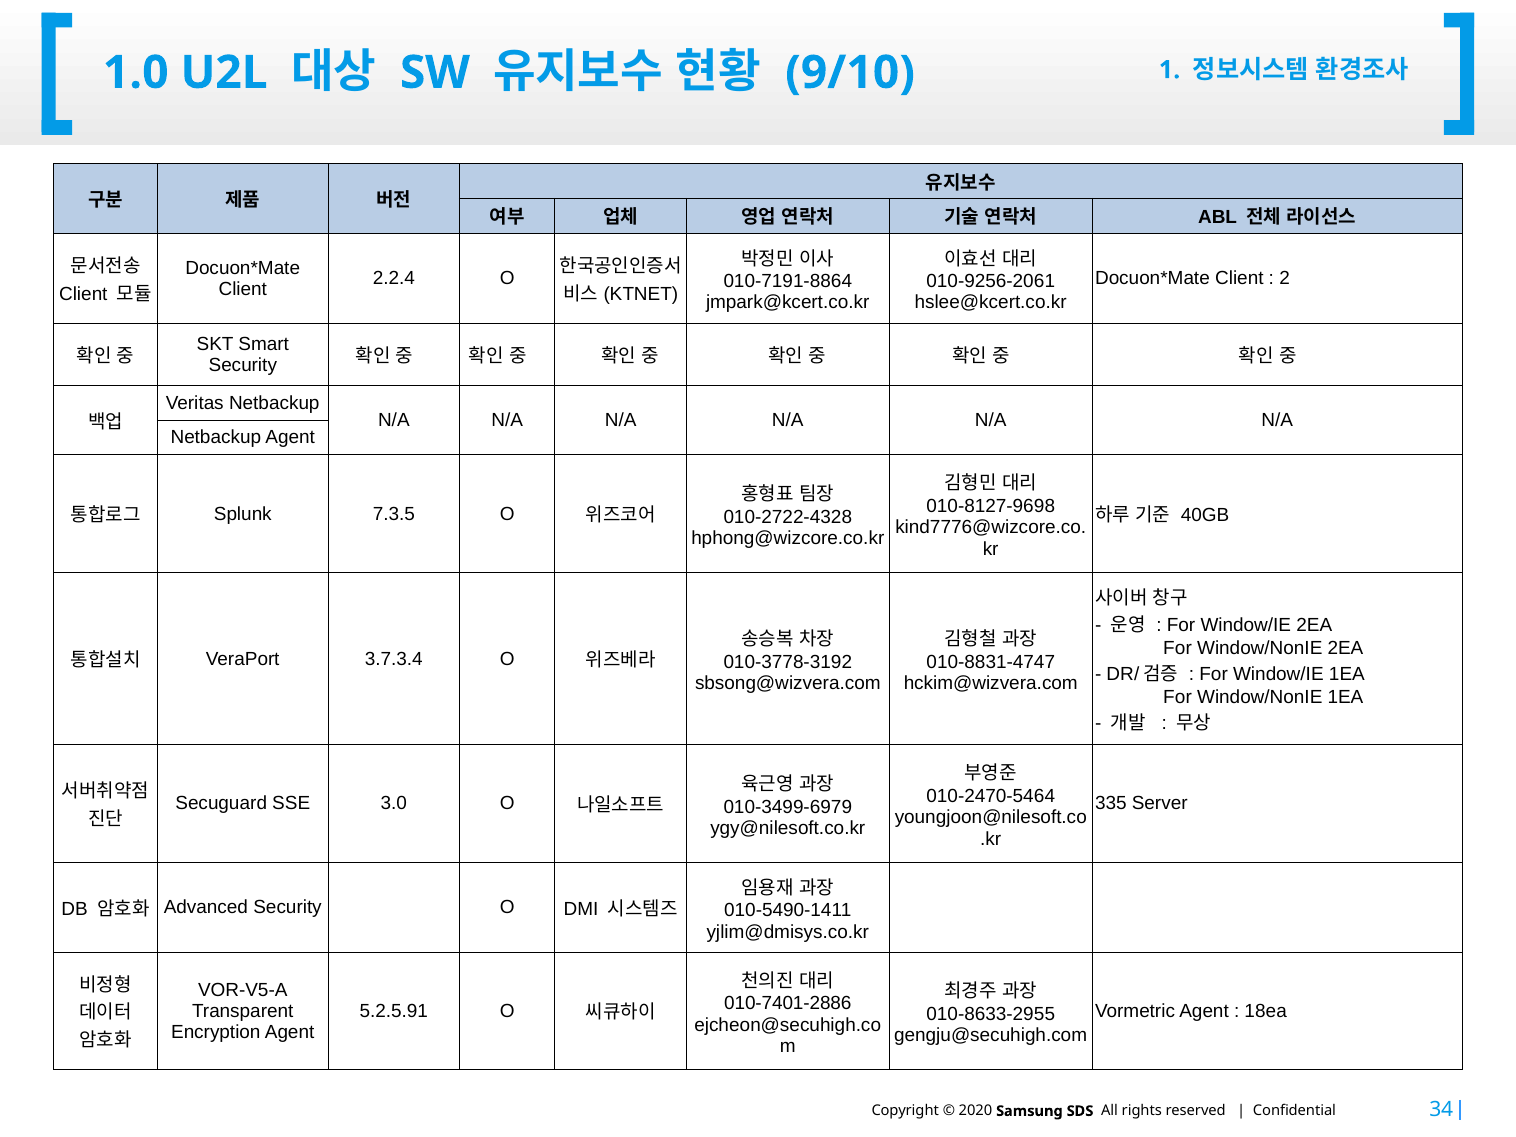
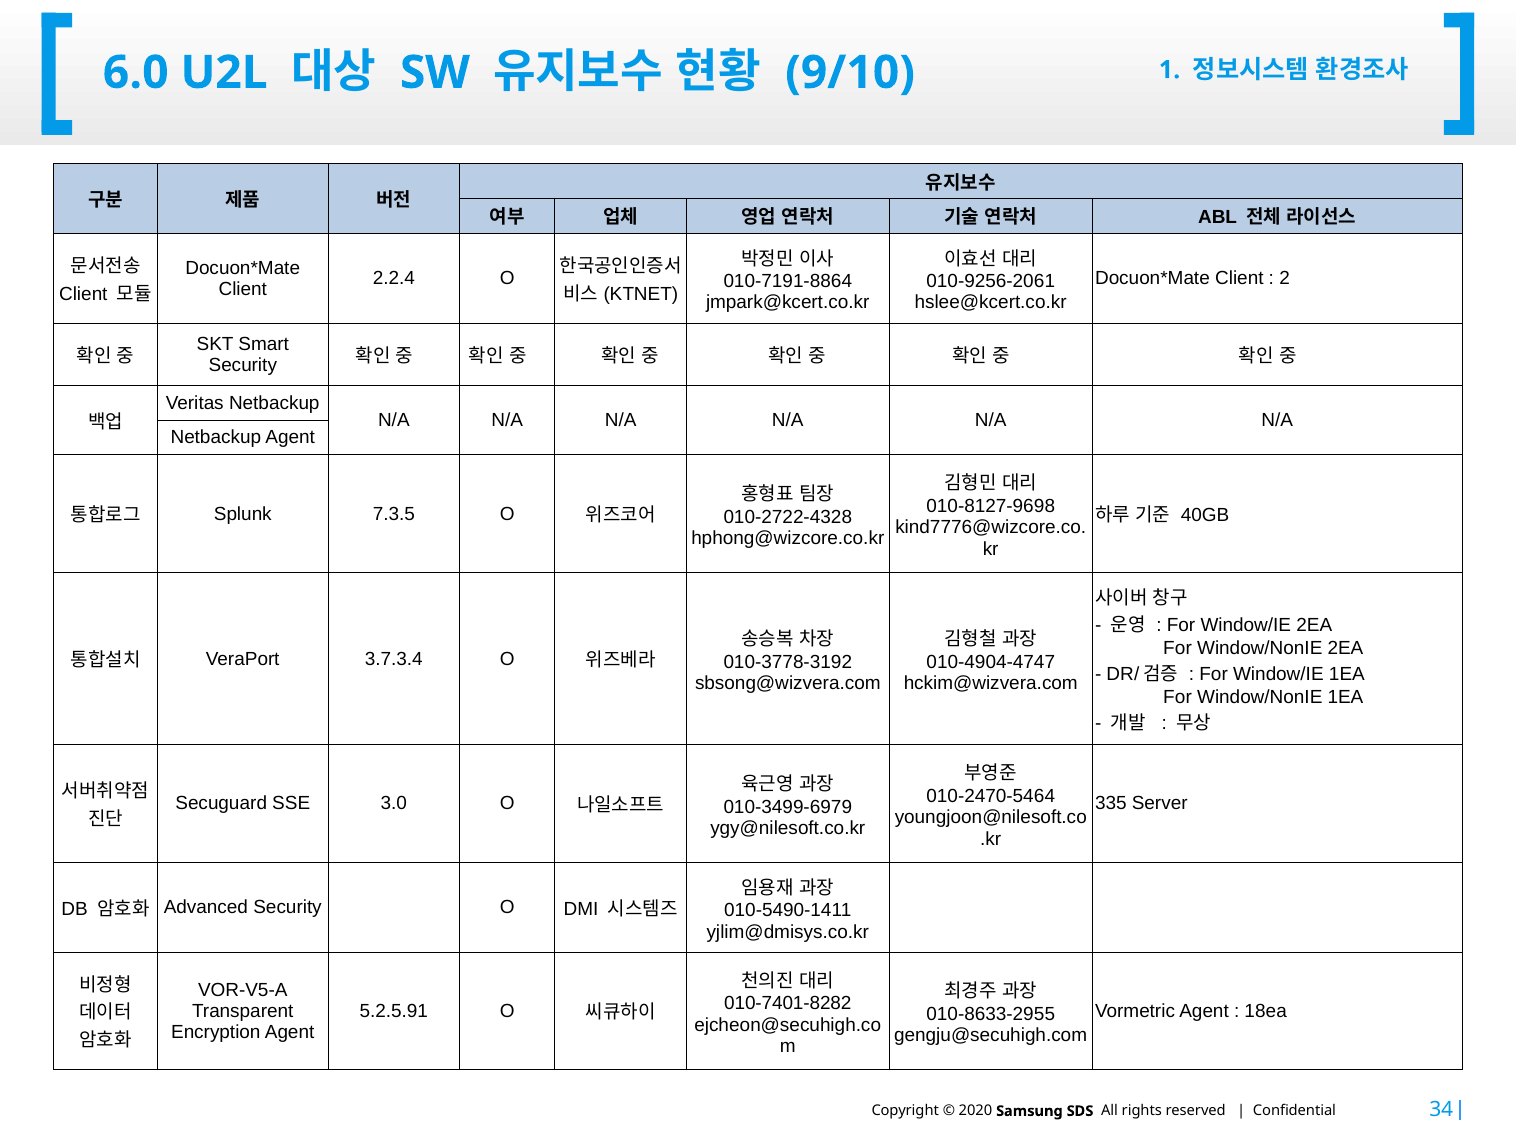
1.0: 1.0 -> 6.0
010-8831-4747: 010-8831-4747 -> 010-4904-4747
010-7401-2886: 010-7401-2886 -> 010-7401-8282
